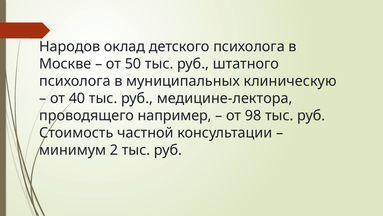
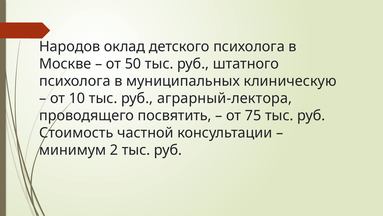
40: 40 -> 10
медицине-лектора: медицине-лектора -> аграрный-лектора
например: например -> посвятить
98: 98 -> 75
